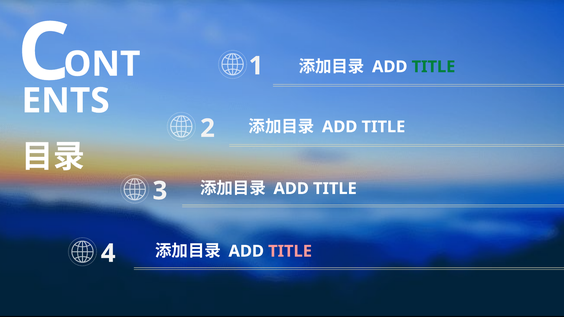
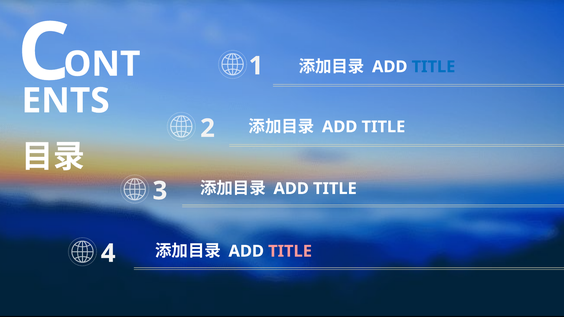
TITLE at (434, 67) colour: green -> blue
